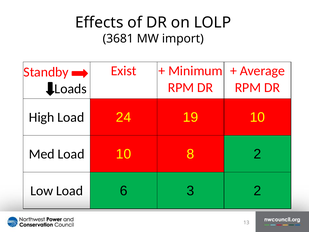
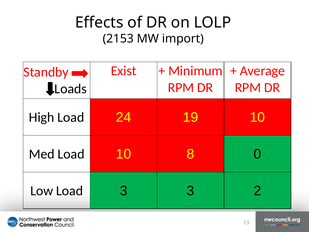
3681: 3681 -> 2153
8 2: 2 -> 0
Load 6: 6 -> 3
